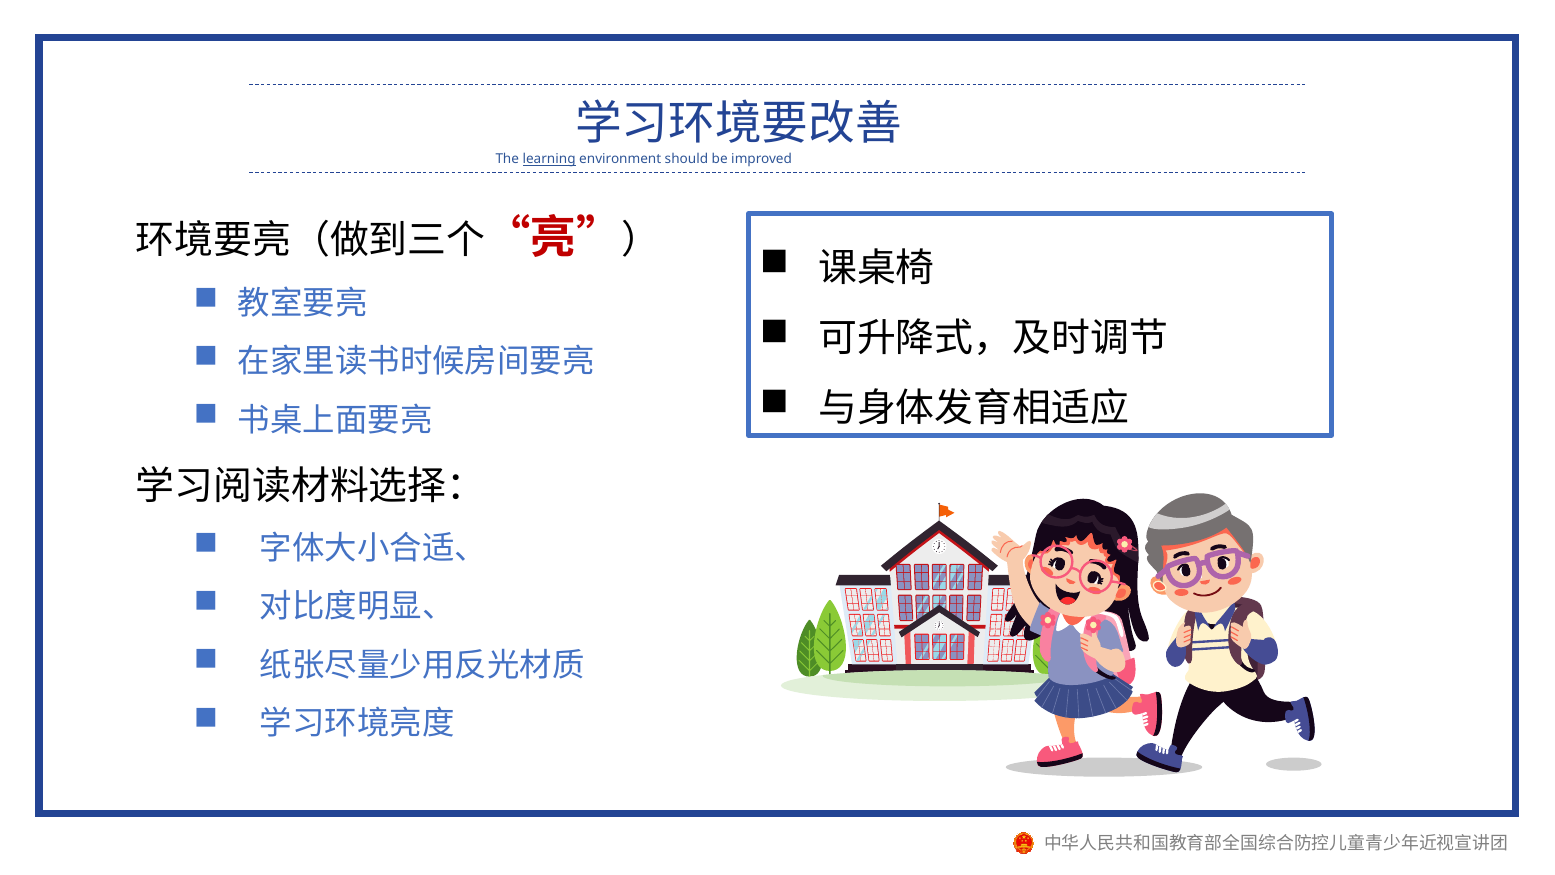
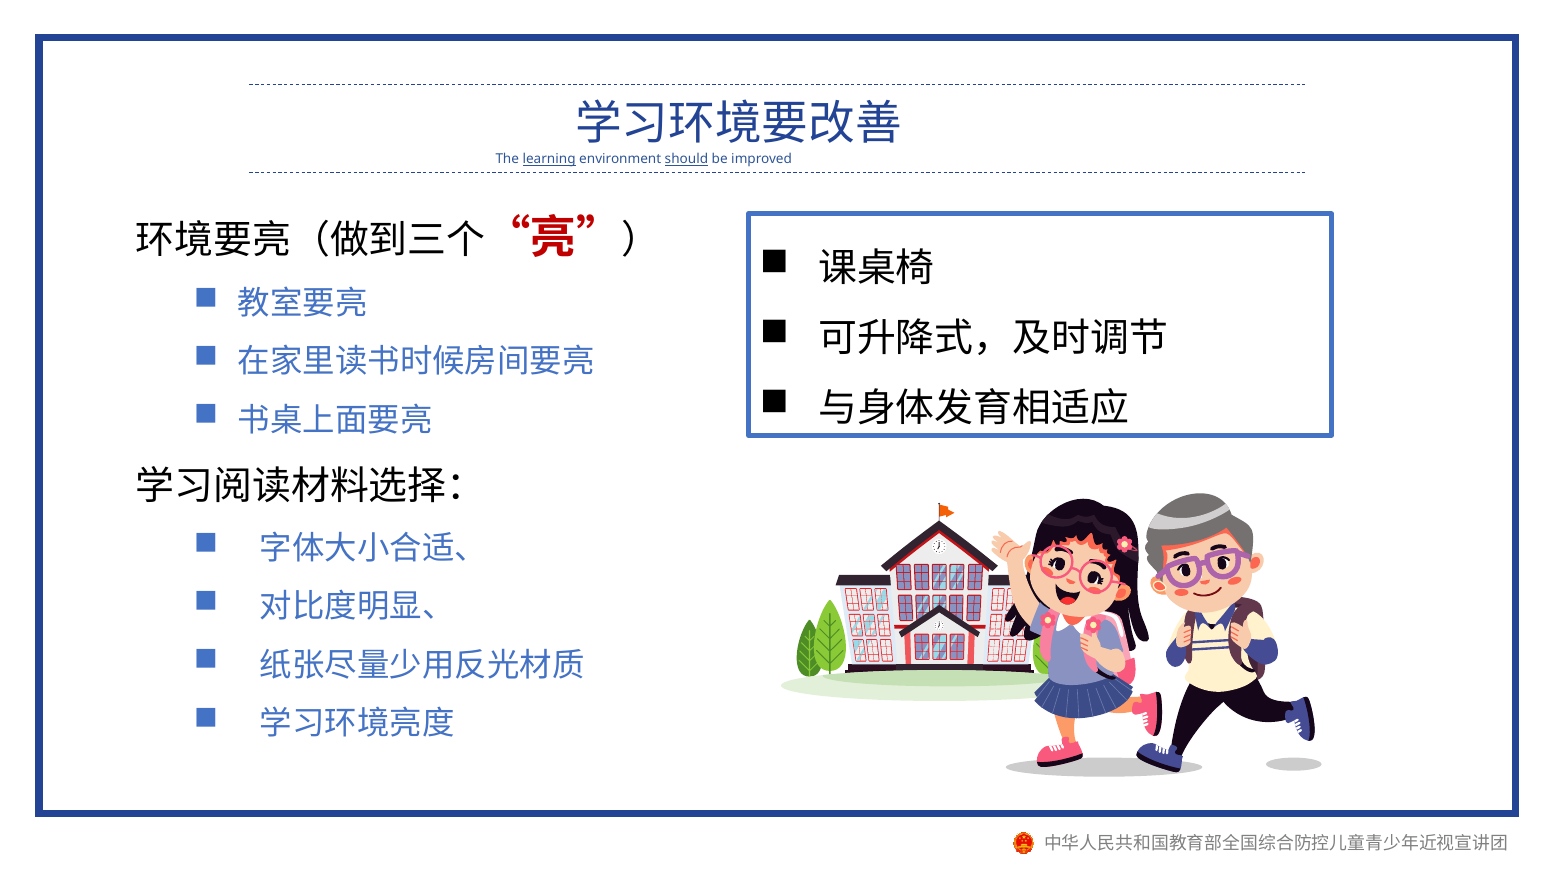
should underline: none -> present
